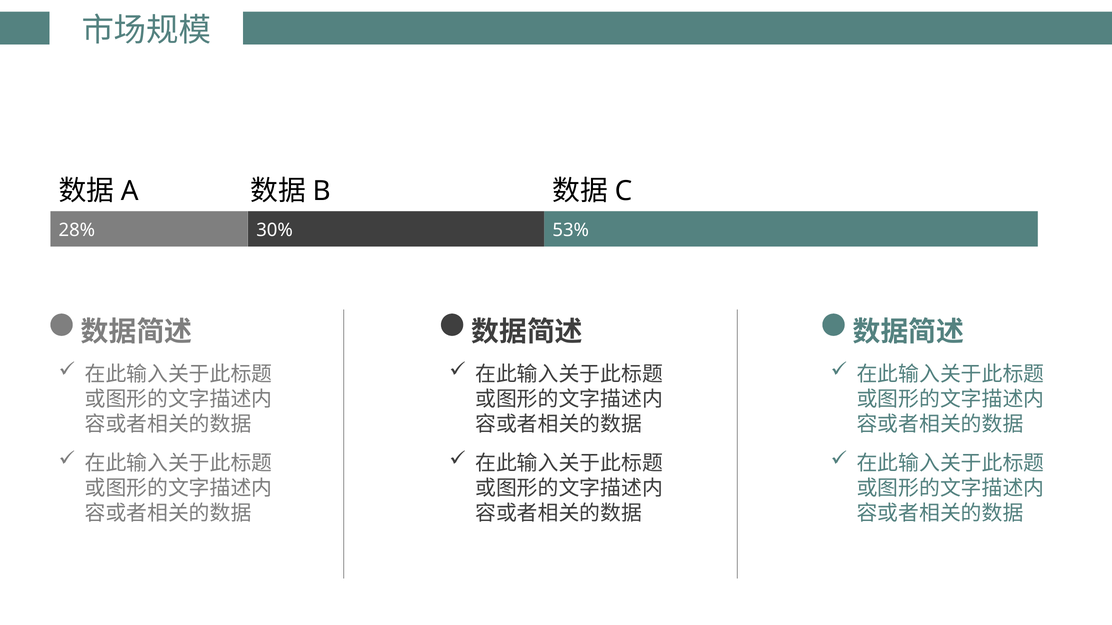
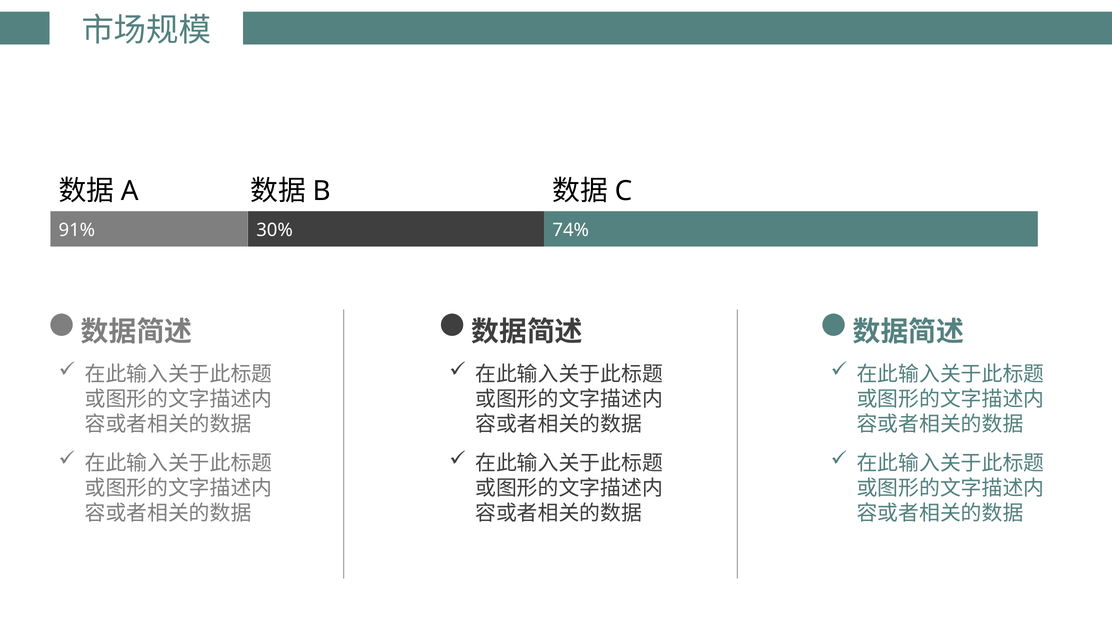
28%: 28% -> 91%
53%: 53% -> 74%
